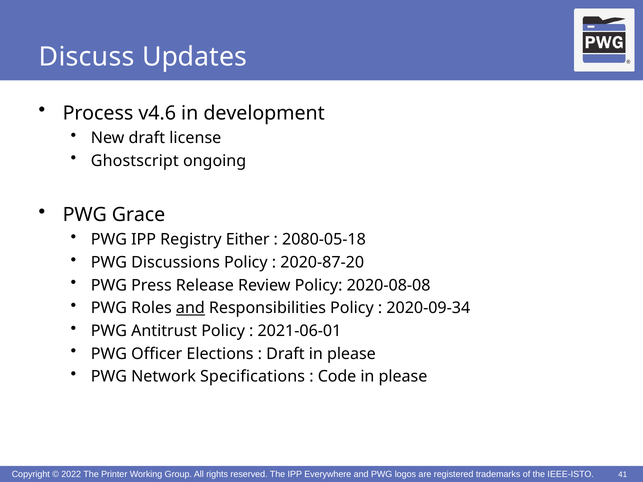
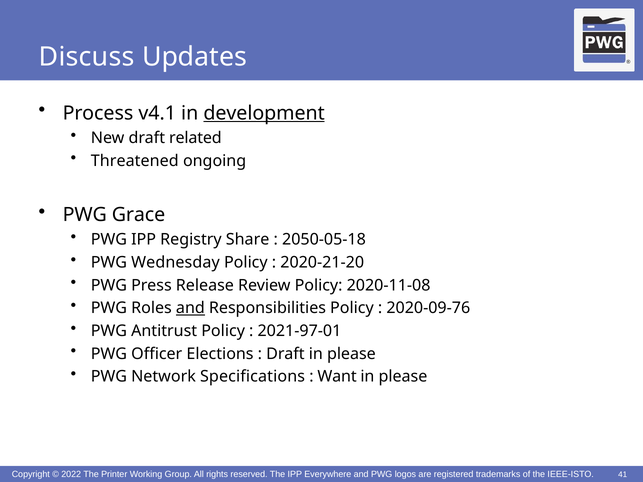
v4.6: v4.6 -> v4.1
development underline: none -> present
license: license -> related
Ghostscript: Ghostscript -> Threatened
Either: Either -> Share
2080-05-18: 2080-05-18 -> 2050-05-18
Discussions: Discussions -> Wednesday
2020-87-20: 2020-87-20 -> 2020-21-20
2020-08-08: 2020-08-08 -> 2020-11-08
2020-09-34: 2020-09-34 -> 2020-09-76
2021-06-01: 2021-06-01 -> 2021-97-01
Code: Code -> Want
